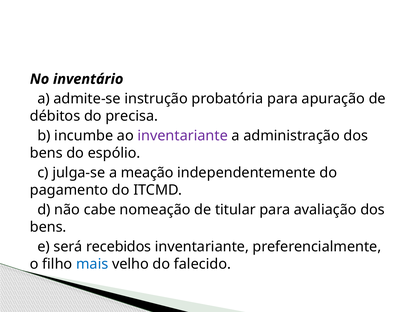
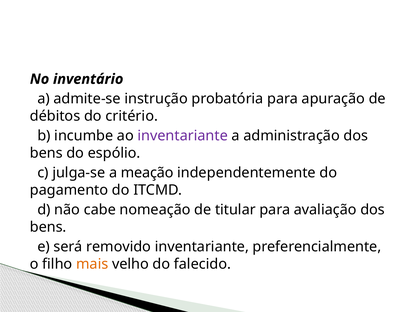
precisa: precisa -> critério
recebidos: recebidos -> removido
mais colour: blue -> orange
